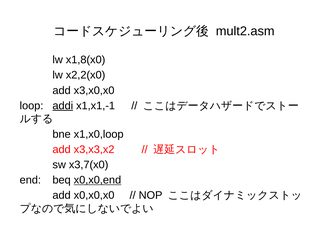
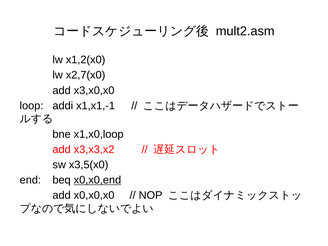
x1,8(x0: x1,8(x0 -> x1,2(x0
x2,2(x0: x2,2(x0 -> x2,7(x0
addi underline: present -> none
x3,7(x0: x3,7(x0 -> x3,5(x0
